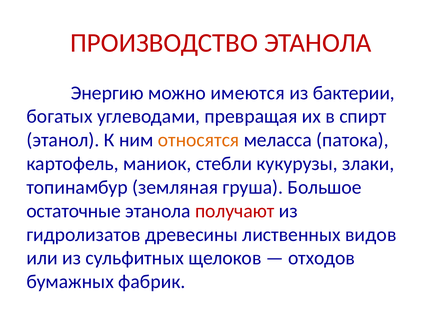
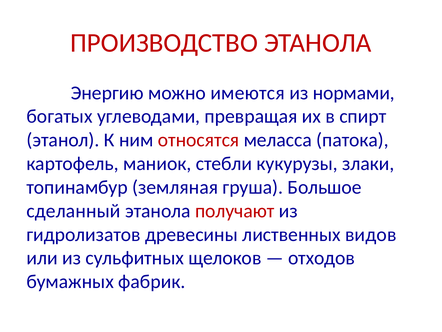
бактерии: бактерии -> нормами
относятся colour: orange -> red
остаточные: остаточные -> сделанный
